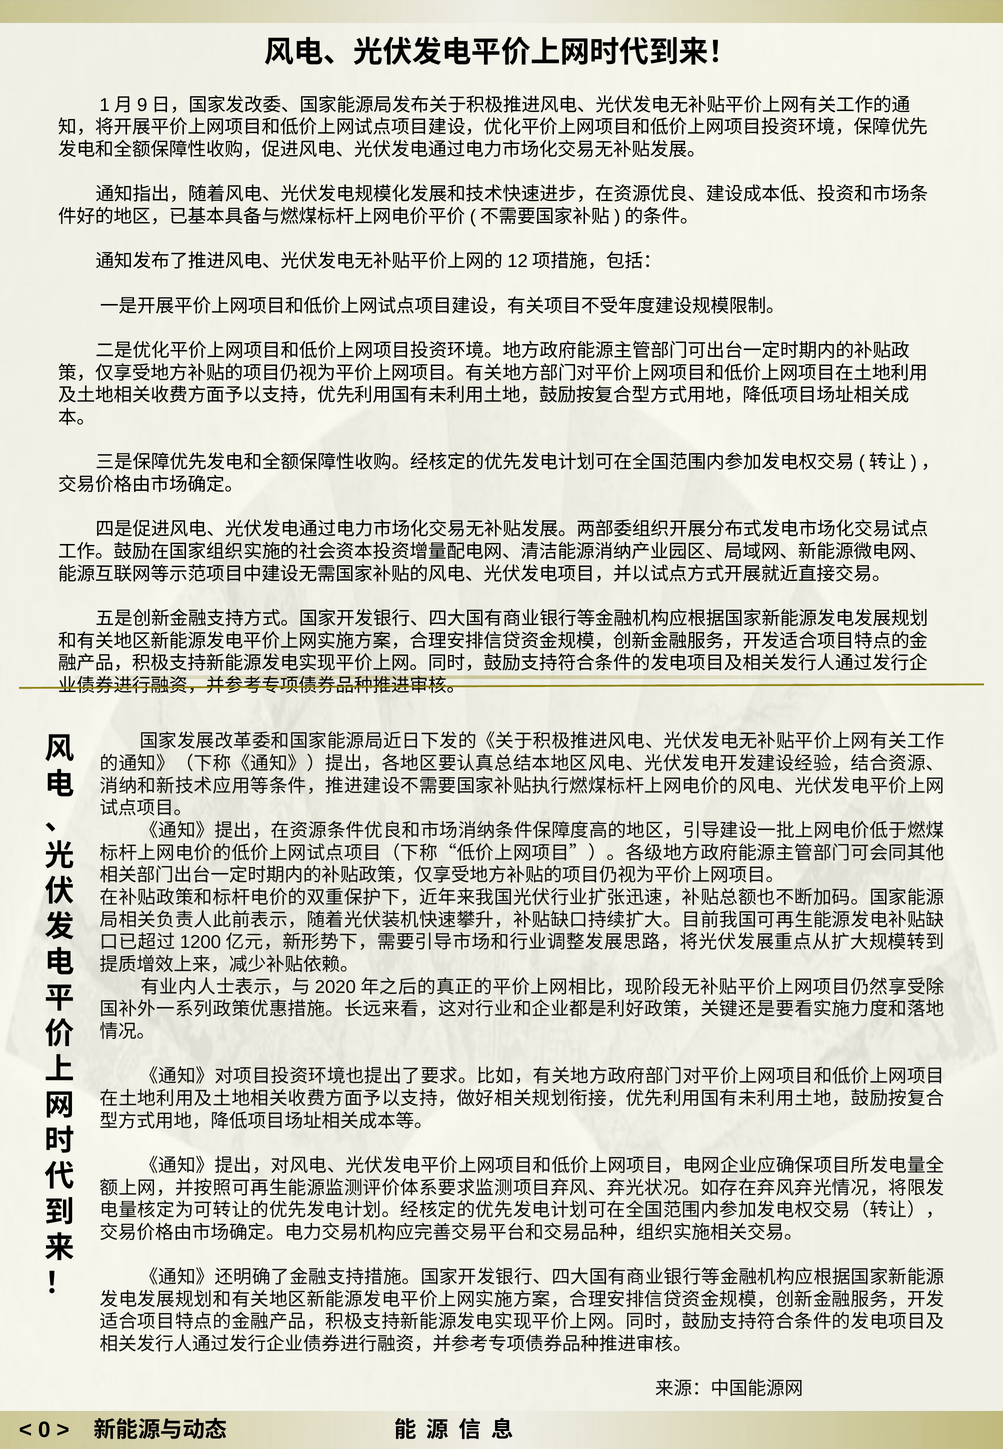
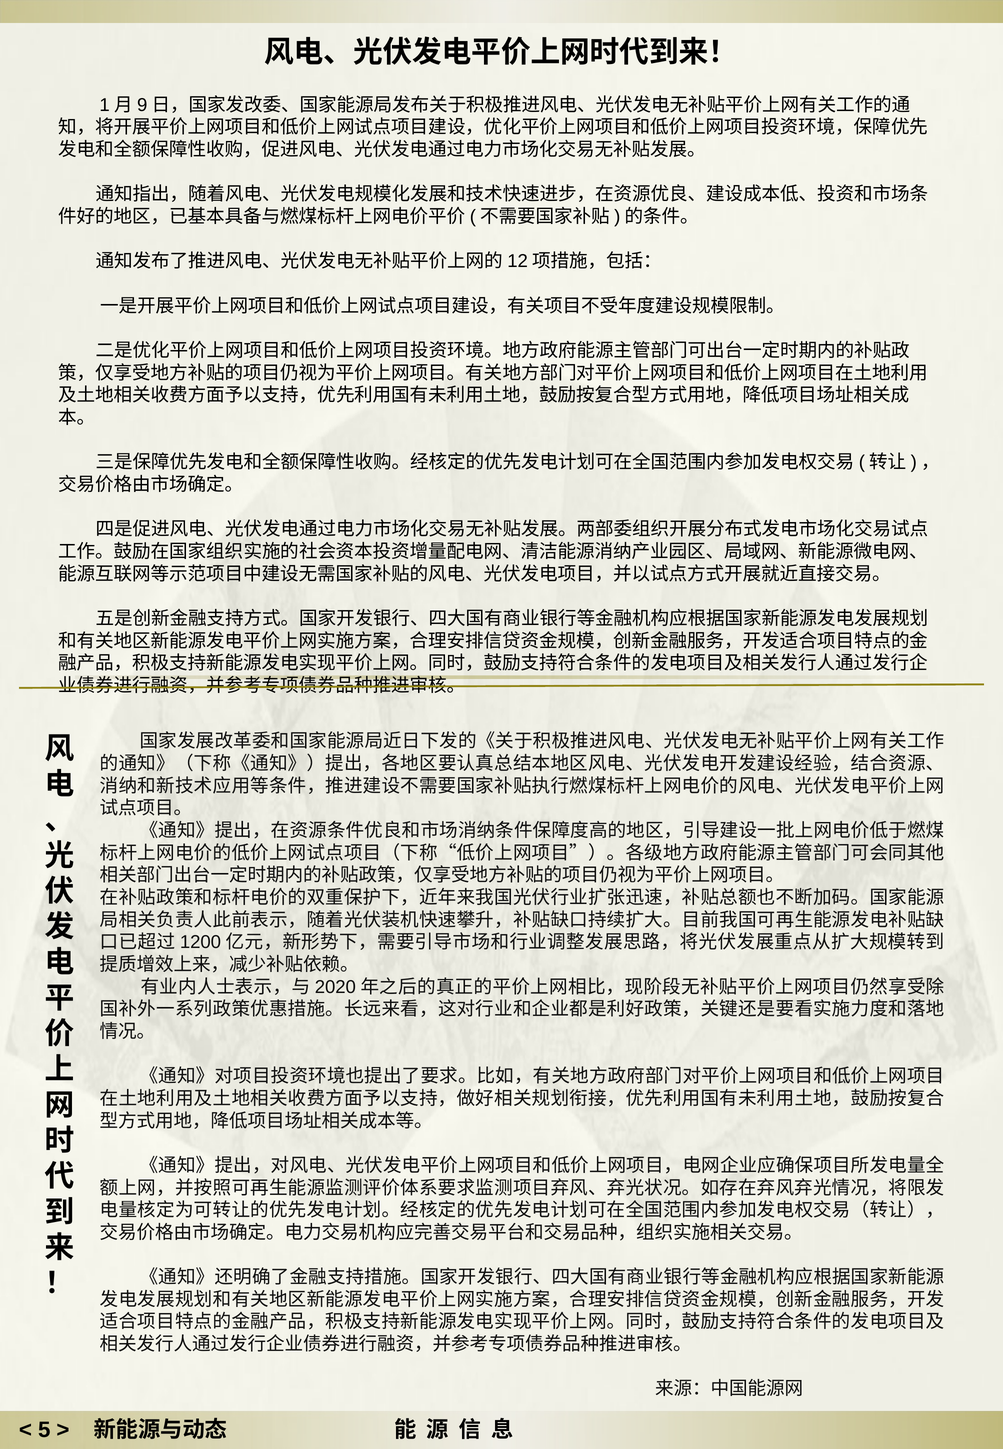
0: 0 -> 5
